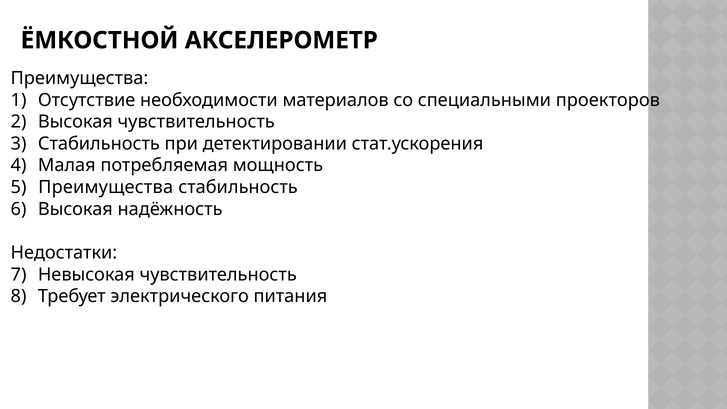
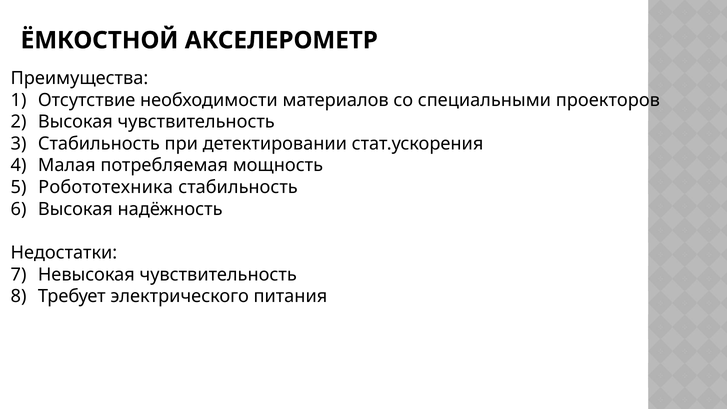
Преимущества at (106, 187): Преимущества -> Робототехника
